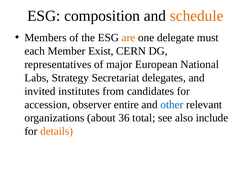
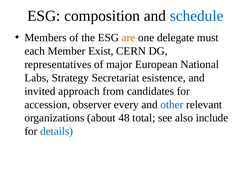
schedule colour: orange -> blue
delegates: delegates -> esistence
institutes: institutes -> approach
entire: entire -> every
36: 36 -> 48
details colour: orange -> blue
